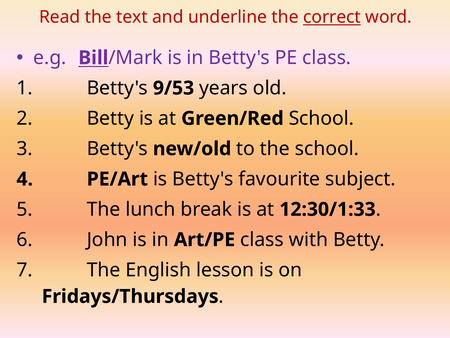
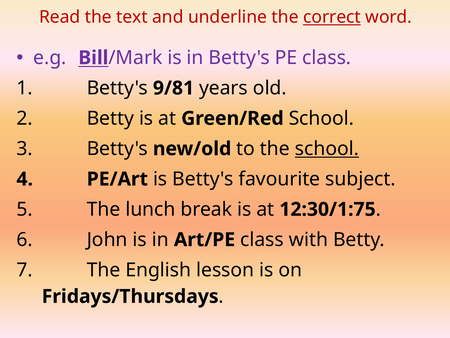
9/53: 9/53 -> 9/81
school at (327, 149) underline: none -> present
12:30/1:33: 12:30/1:33 -> 12:30/1:75
